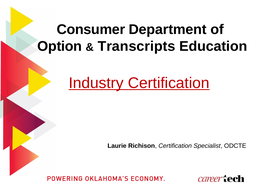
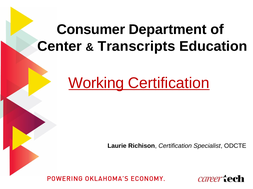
Option: Option -> Center
Industry: Industry -> Working
